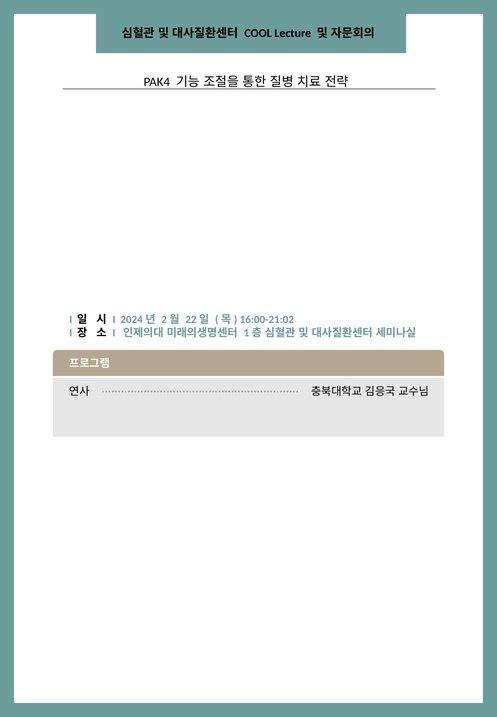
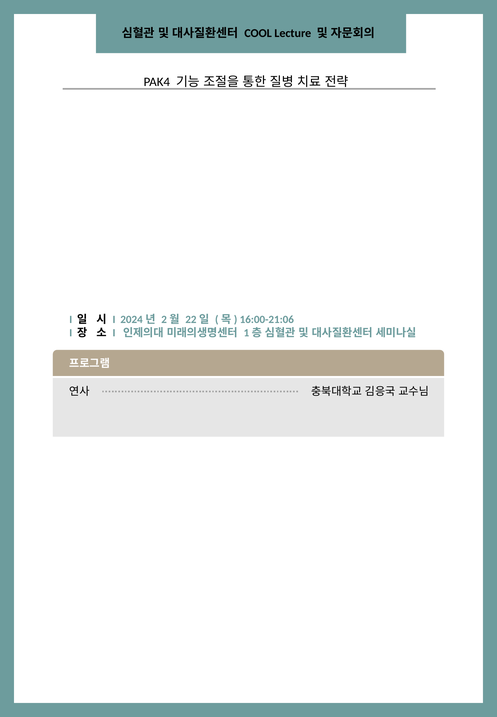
16:00-21:02: 16:00-21:02 -> 16:00-21:06
